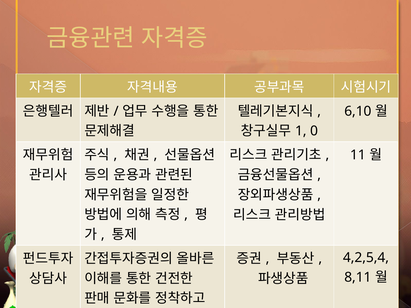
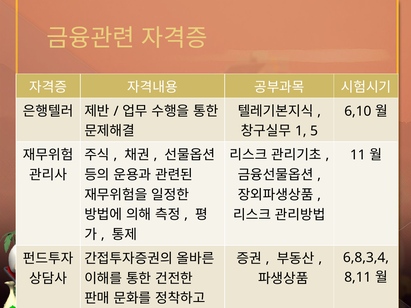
0: 0 -> 5
4,2,5,4: 4,2,5,4 -> 6,8,3,4
